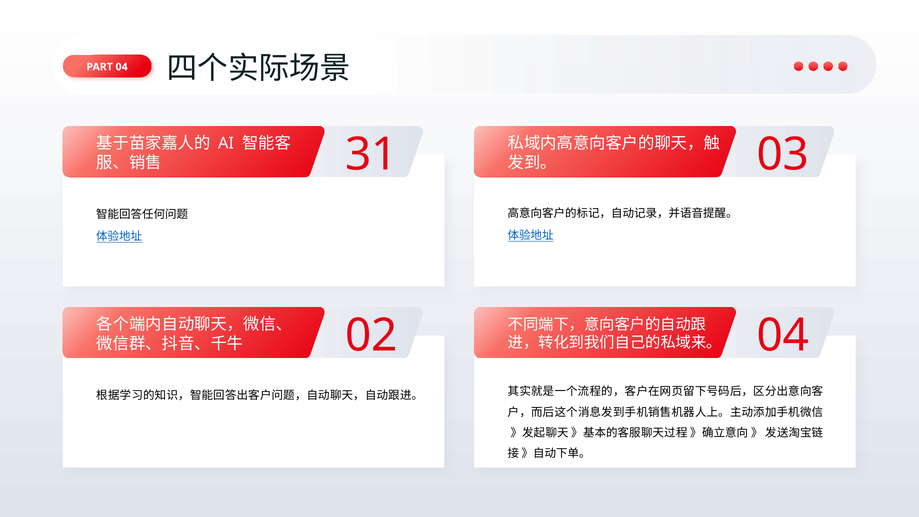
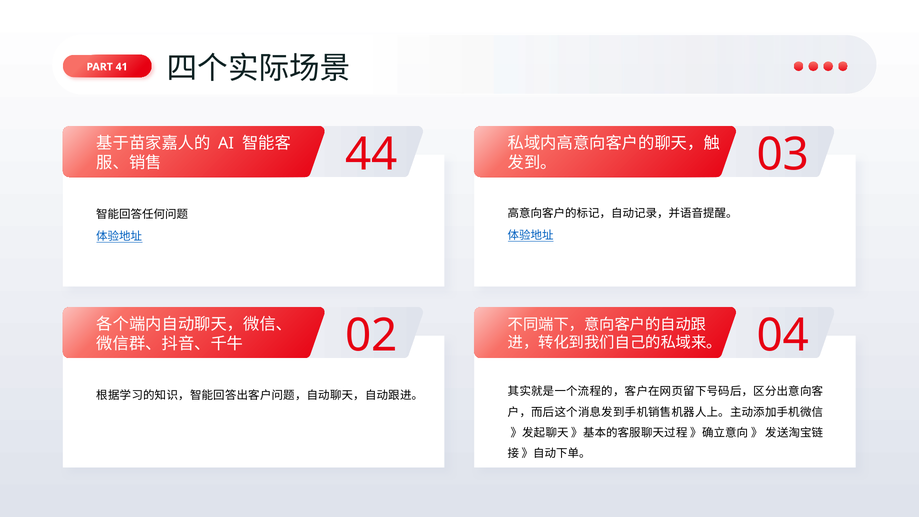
PART 04: 04 -> 41
31: 31 -> 44
